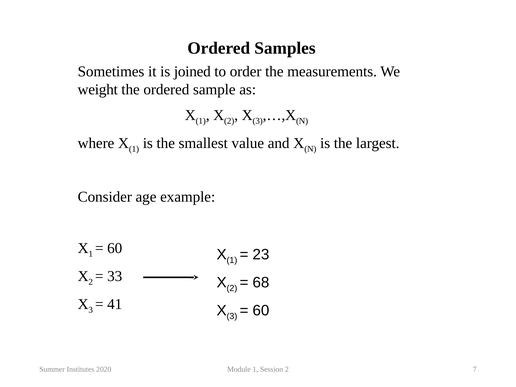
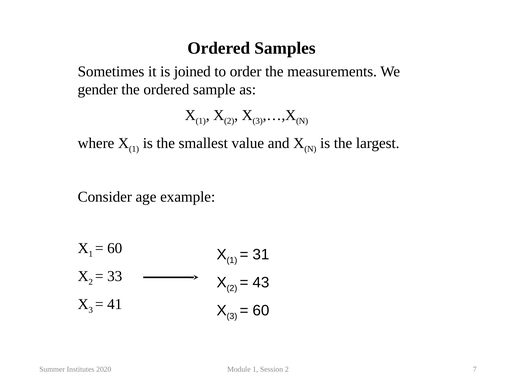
weight: weight -> gender
23: 23 -> 31
68: 68 -> 43
